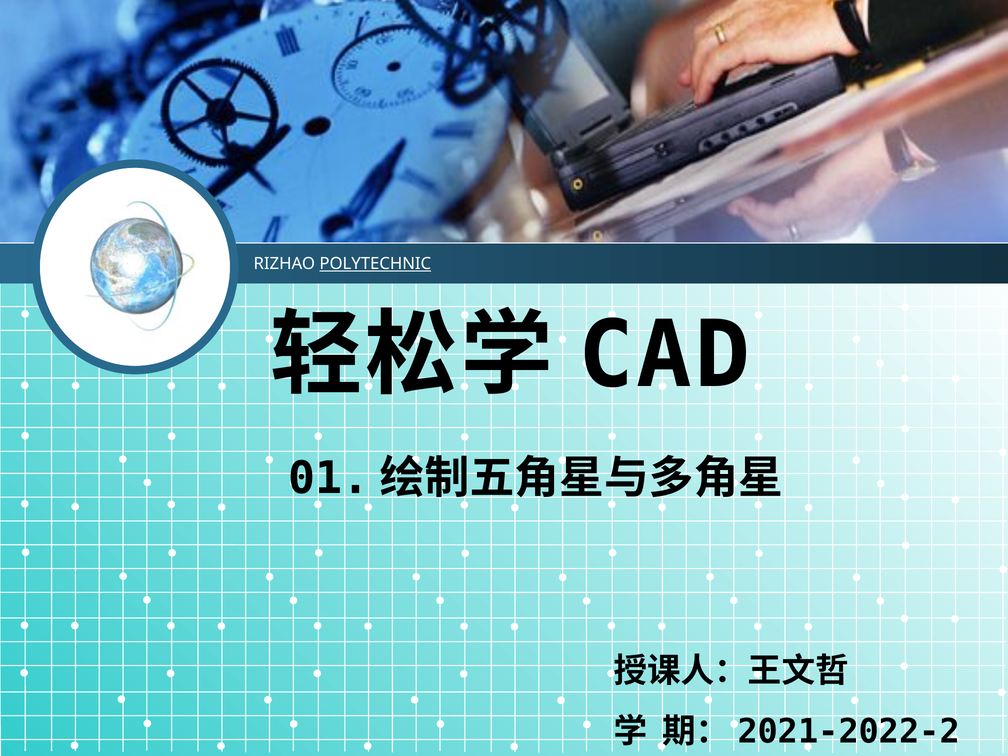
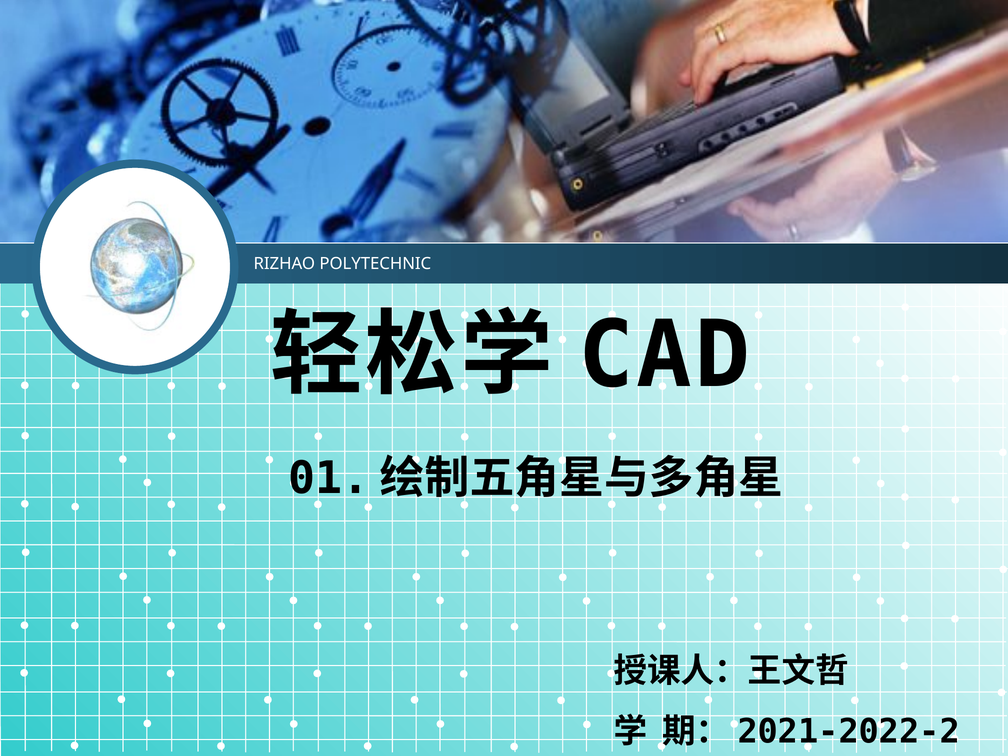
POLYTECHNIC underline: present -> none
